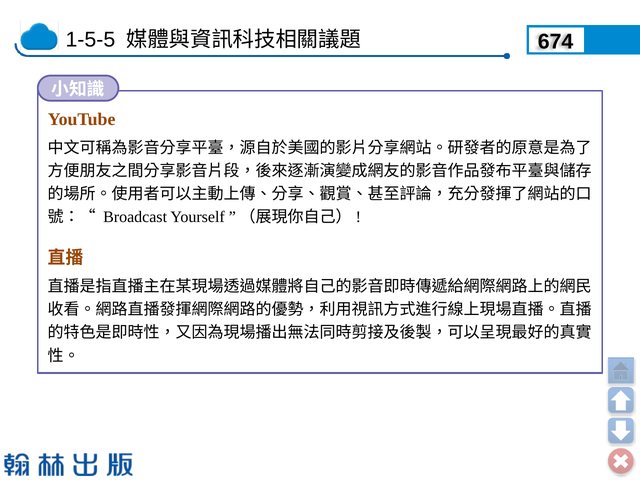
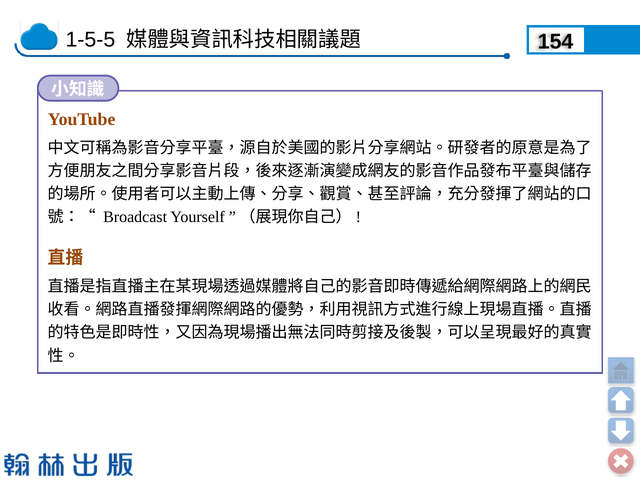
674: 674 -> 154
